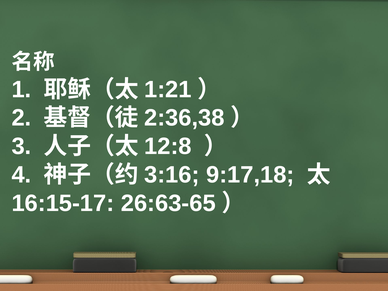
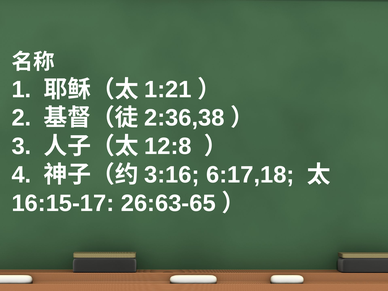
9:17,18: 9:17,18 -> 6:17,18
